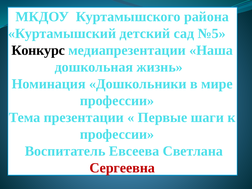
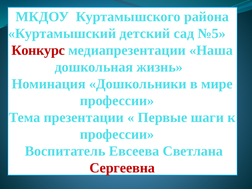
Конкурс colour: black -> red
